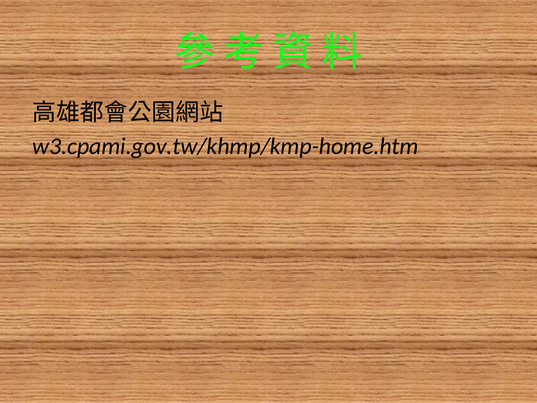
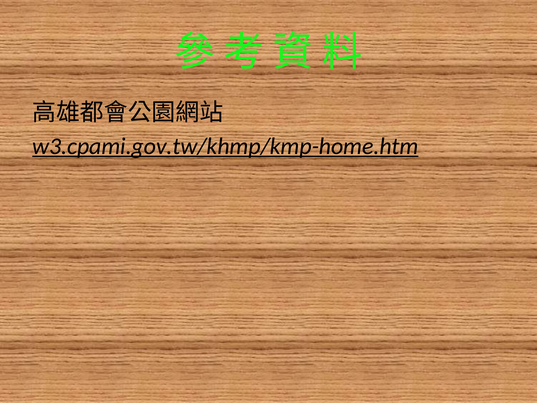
w3.cpami.gov.tw/khmp/kmp-home.htm underline: none -> present
